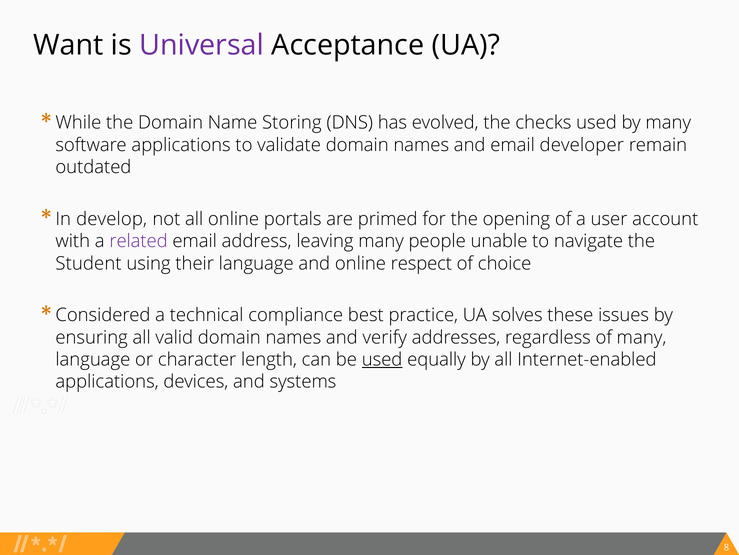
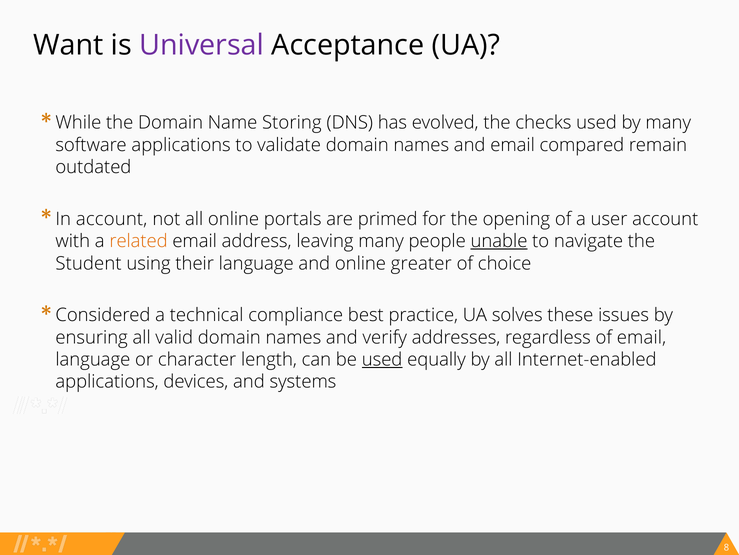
developer: developer -> compared
develop at (112, 219): develop -> account
related colour: purple -> orange
unable underline: none -> present
respect: respect -> greater
of many: many -> email
